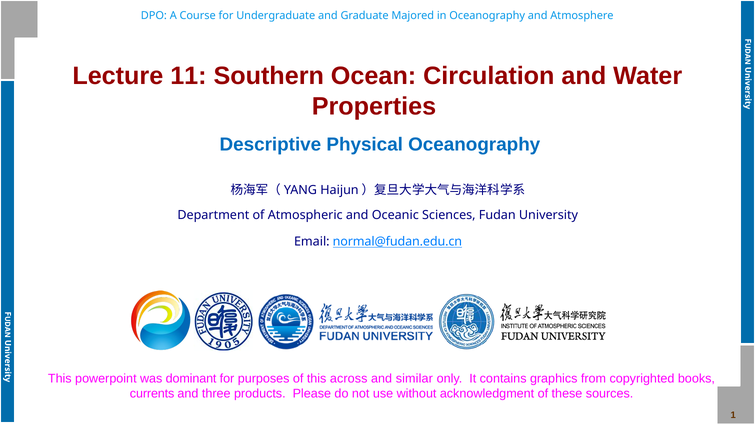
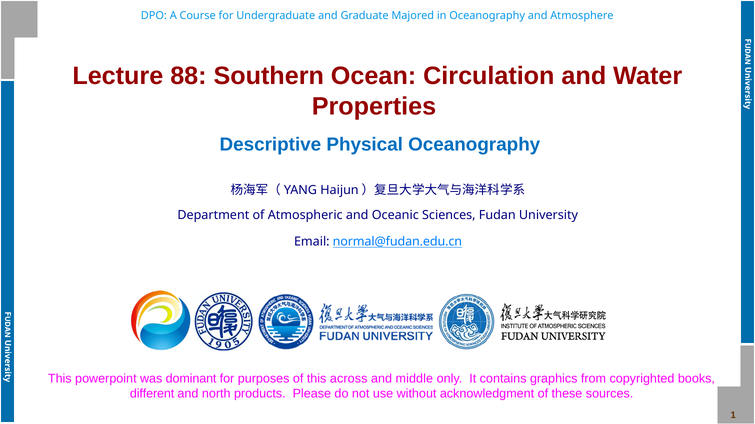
11: 11 -> 88
similar: similar -> middle
currents: currents -> different
three: three -> north
